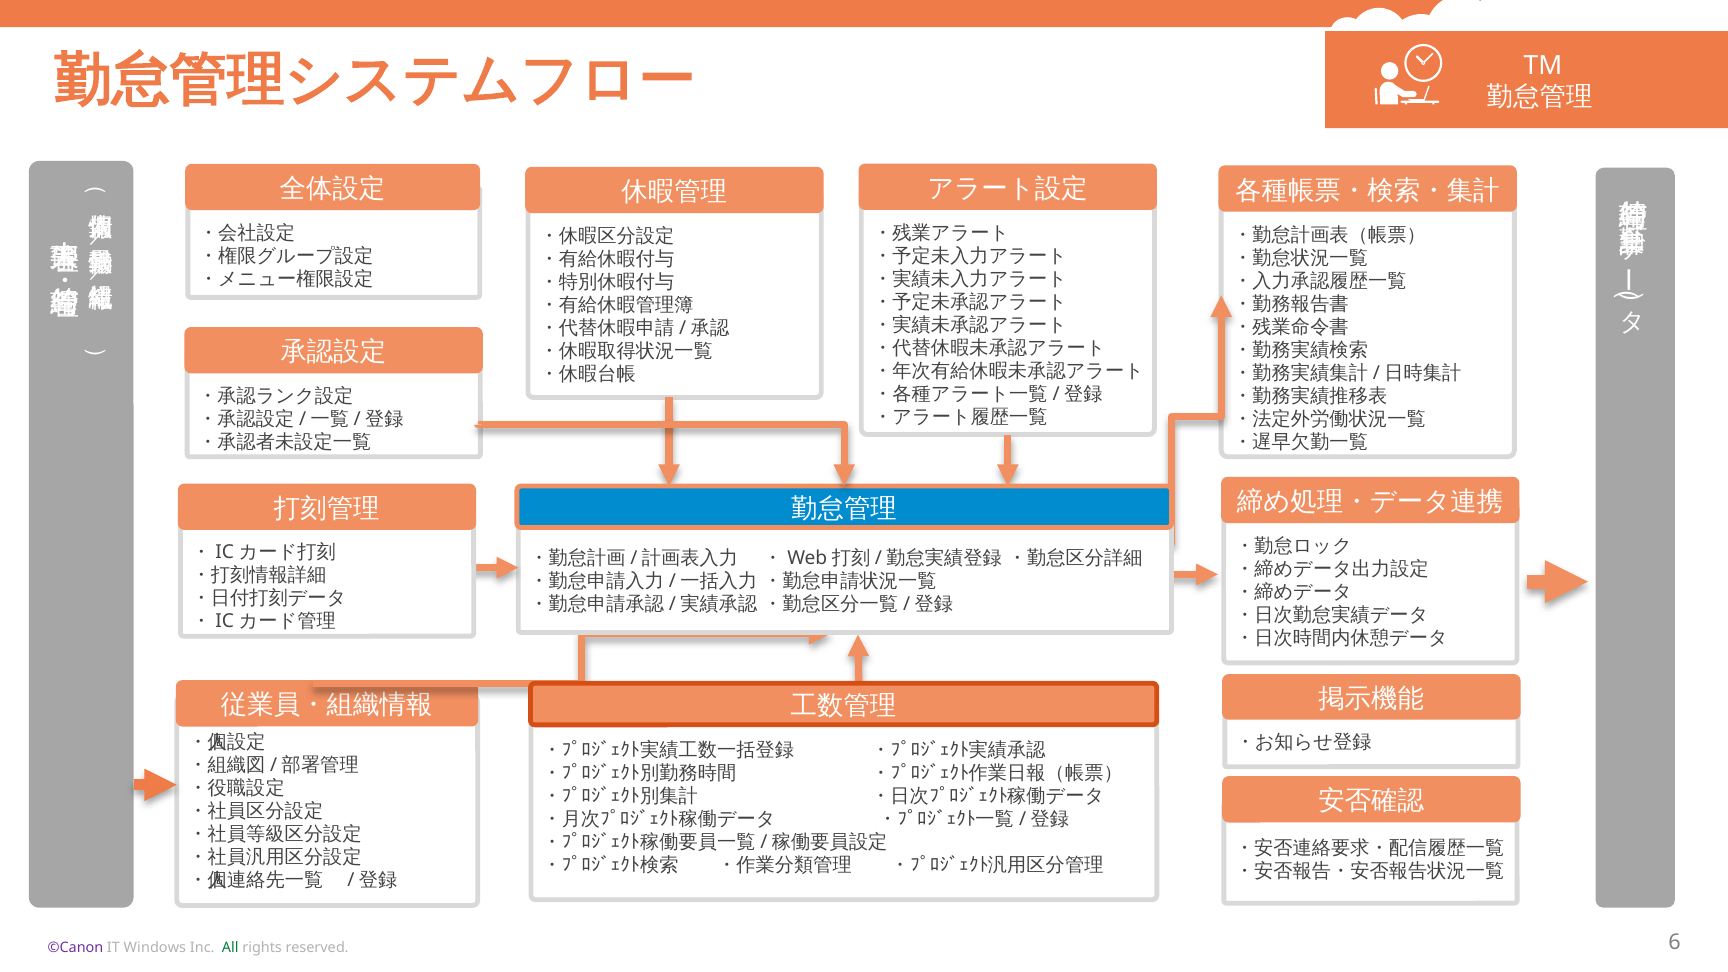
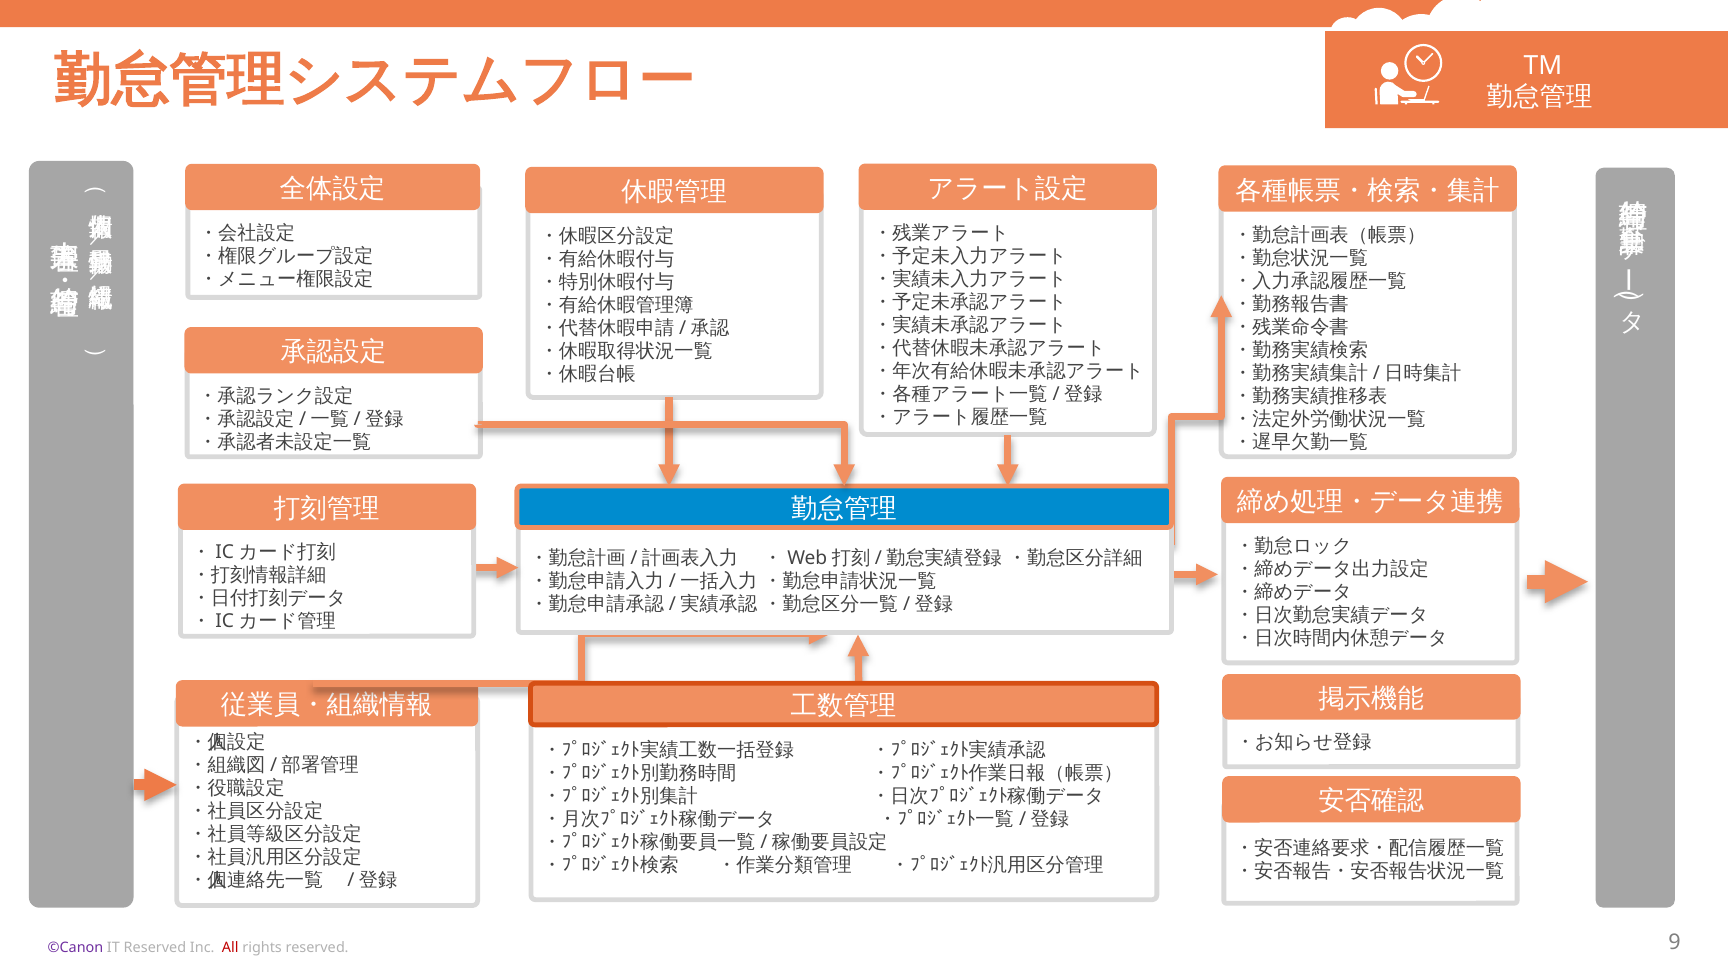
IT Windows: Windows -> Reserved
All colour: green -> red
6: 6 -> 9
